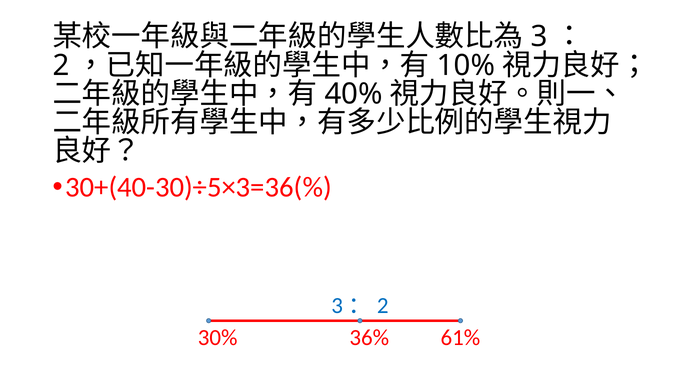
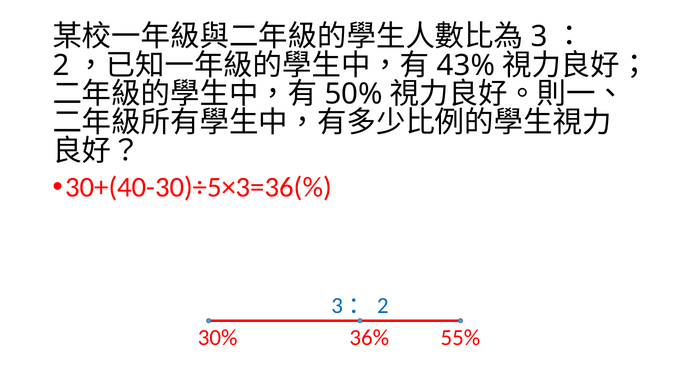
10%: 10% -> 43%
40%: 40% -> 50%
61%: 61% -> 55%
